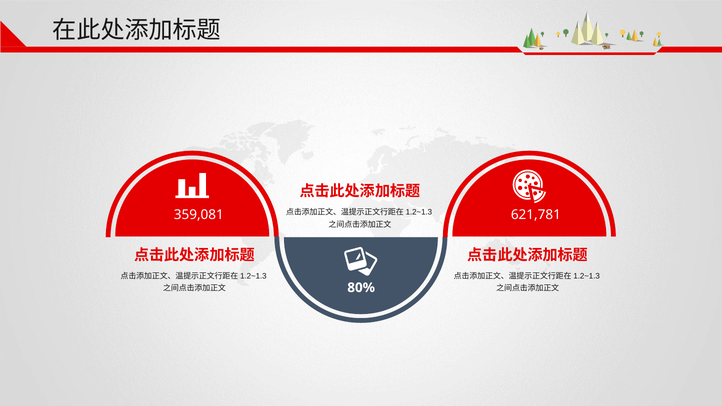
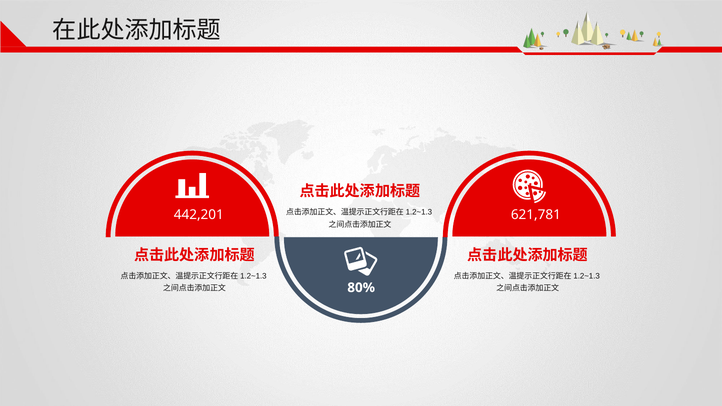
359,081: 359,081 -> 442,201
